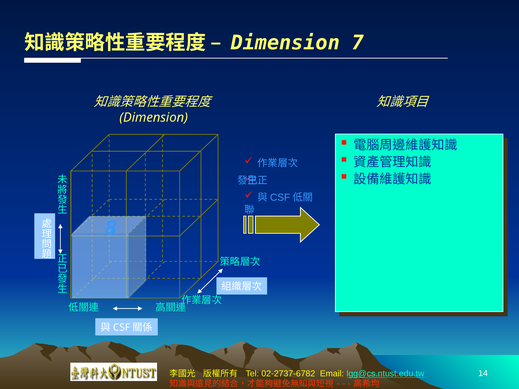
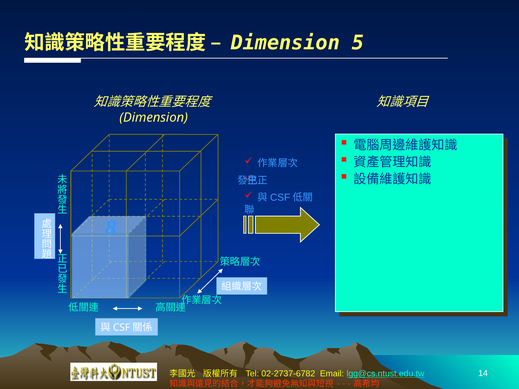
7: 7 -> 5
